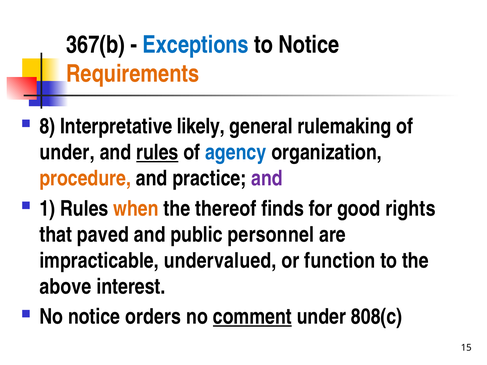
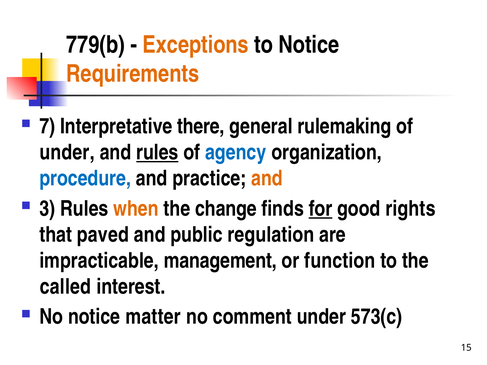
367(b: 367(b -> 779(b
Exceptions colour: blue -> orange
8: 8 -> 7
likely: likely -> there
procedure colour: orange -> blue
and at (267, 178) colour: purple -> orange
1: 1 -> 3
thereof: thereof -> change
for underline: none -> present
personnel: personnel -> regulation
undervalued: undervalued -> management
above: above -> called
orders: orders -> matter
comment underline: present -> none
808(c: 808(c -> 573(c
